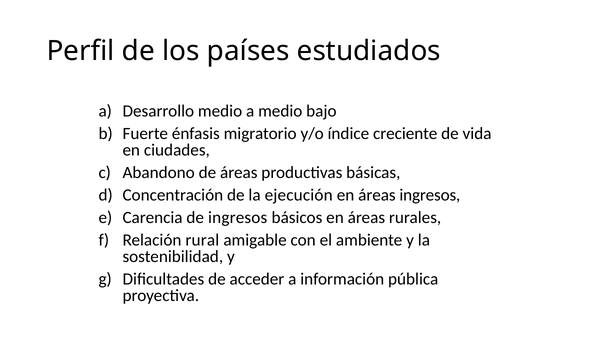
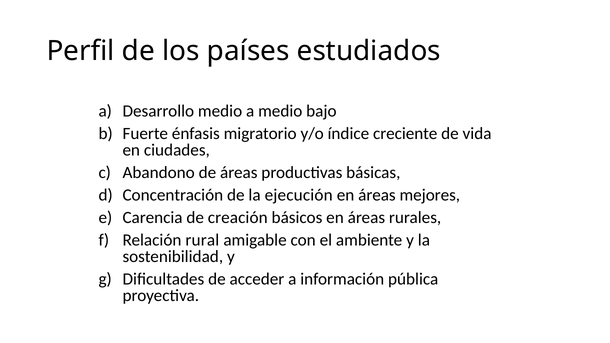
áreas ingresos: ingresos -> mejores
de ingresos: ingresos -> creación
